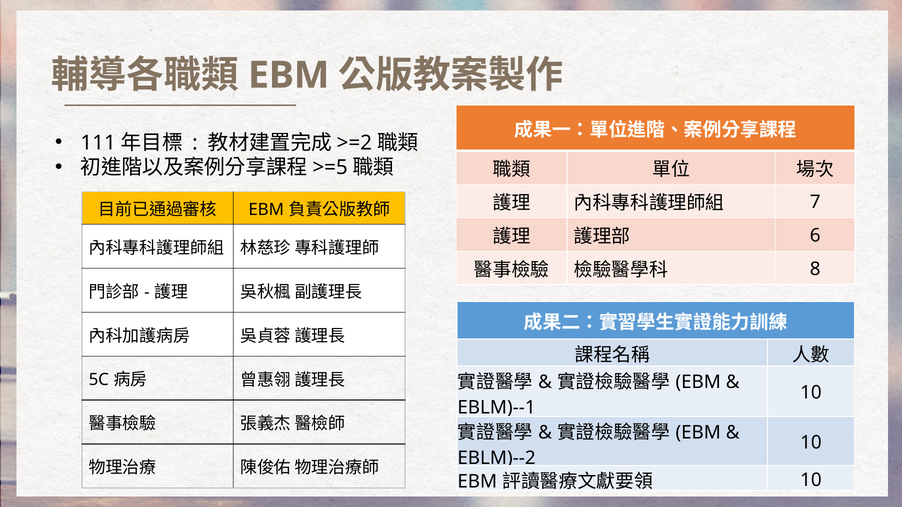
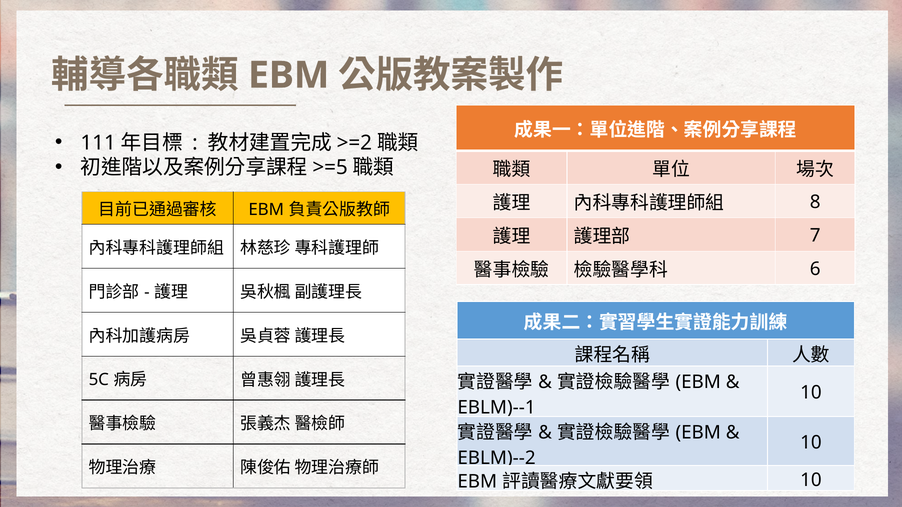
7: 7 -> 8
6: 6 -> 7
8: 8 -> 6
